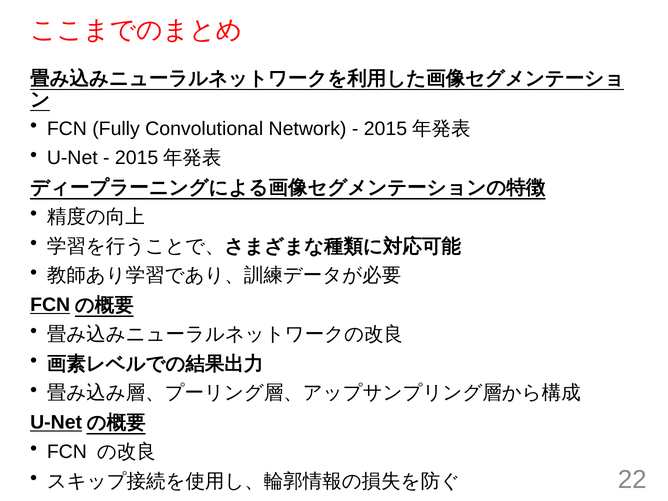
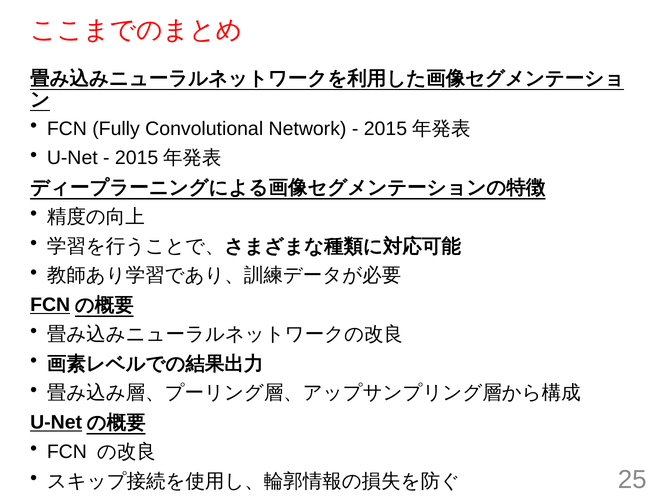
22: 22 -> 25
